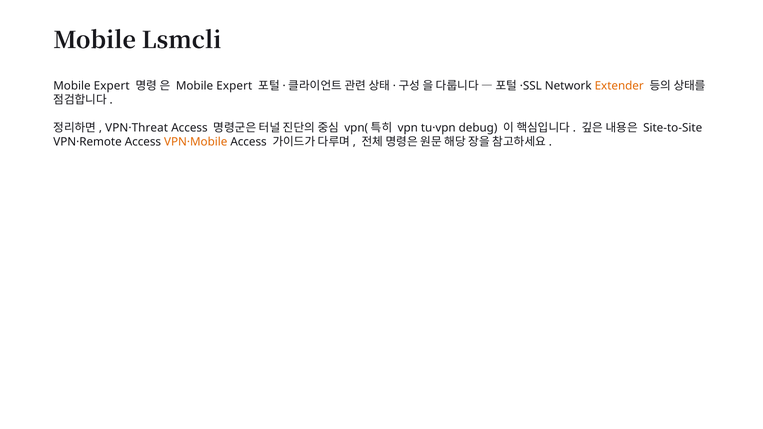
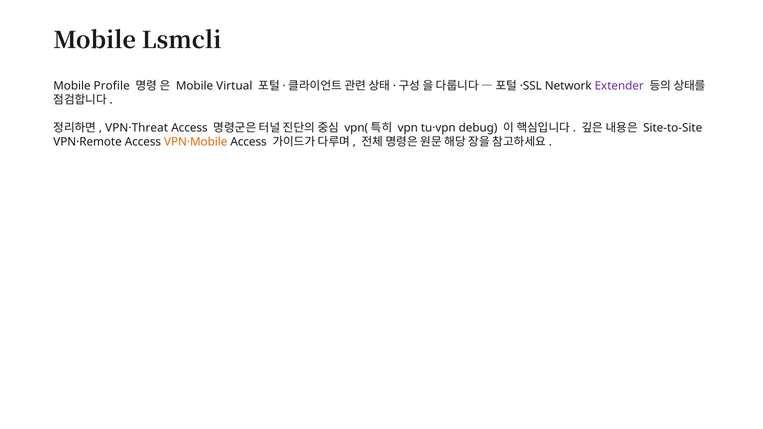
Expert at (112, 86): Expert -> Profile
Expert at (234, 86): Expert -> Virtual
Extender colour: orange -> purple
